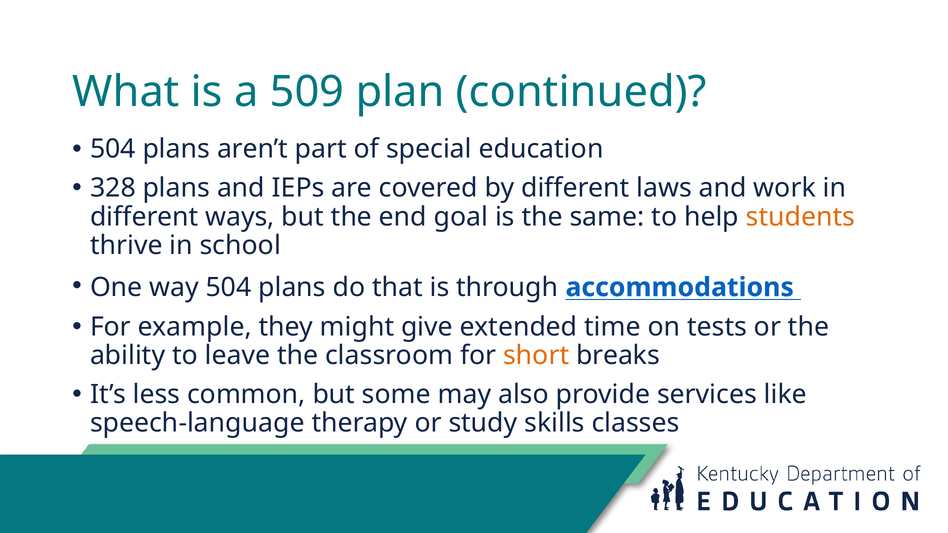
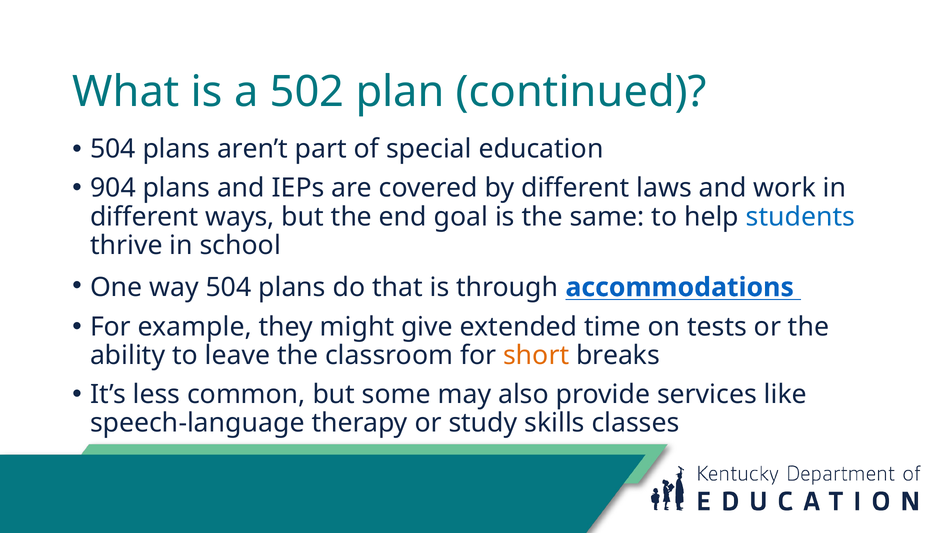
509: 509 -> 502
328: 328 -> 904
students colour: orange -> blue
